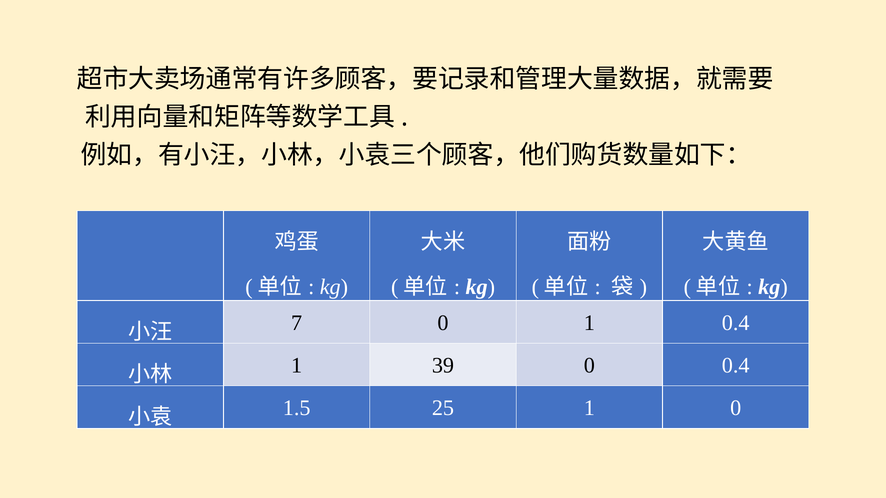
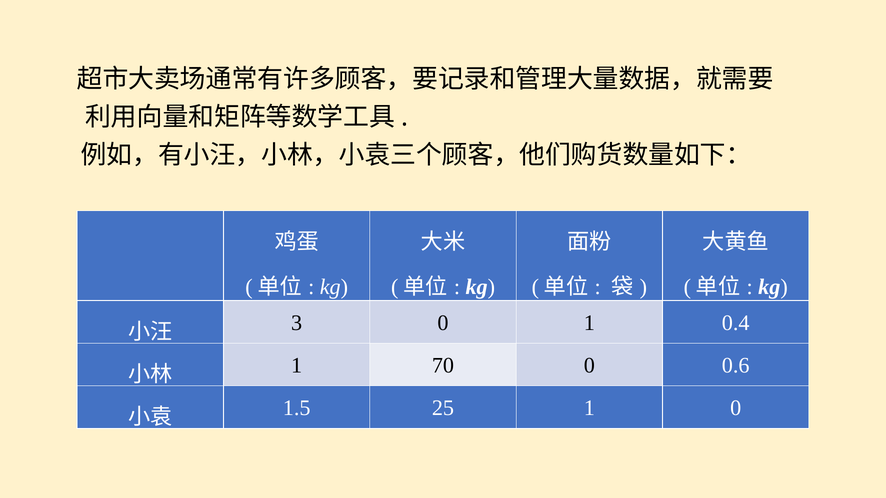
7: 7 -> 3
39: 39 -> 70
0 0.4: 0.4 -> 0.6
